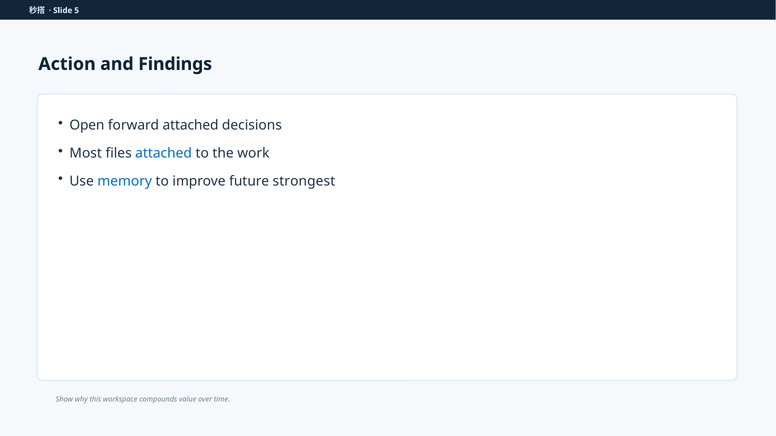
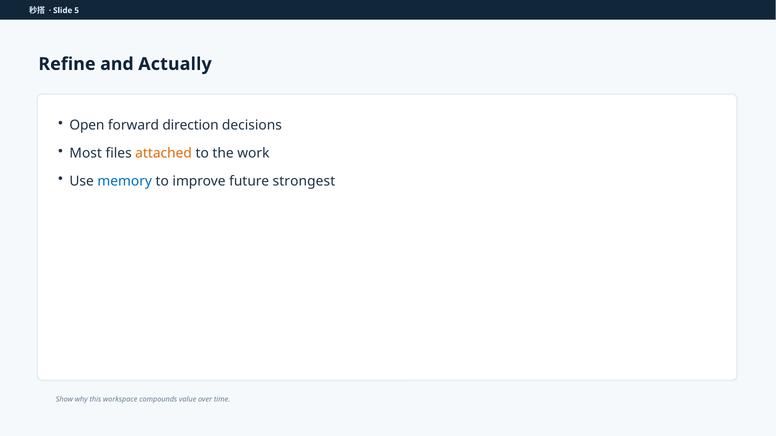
Action: Action -> Refine
Findings: Findings -> Actually
forward attached: attached -> direction
attached at (164, 153) colour: blue -> orange
